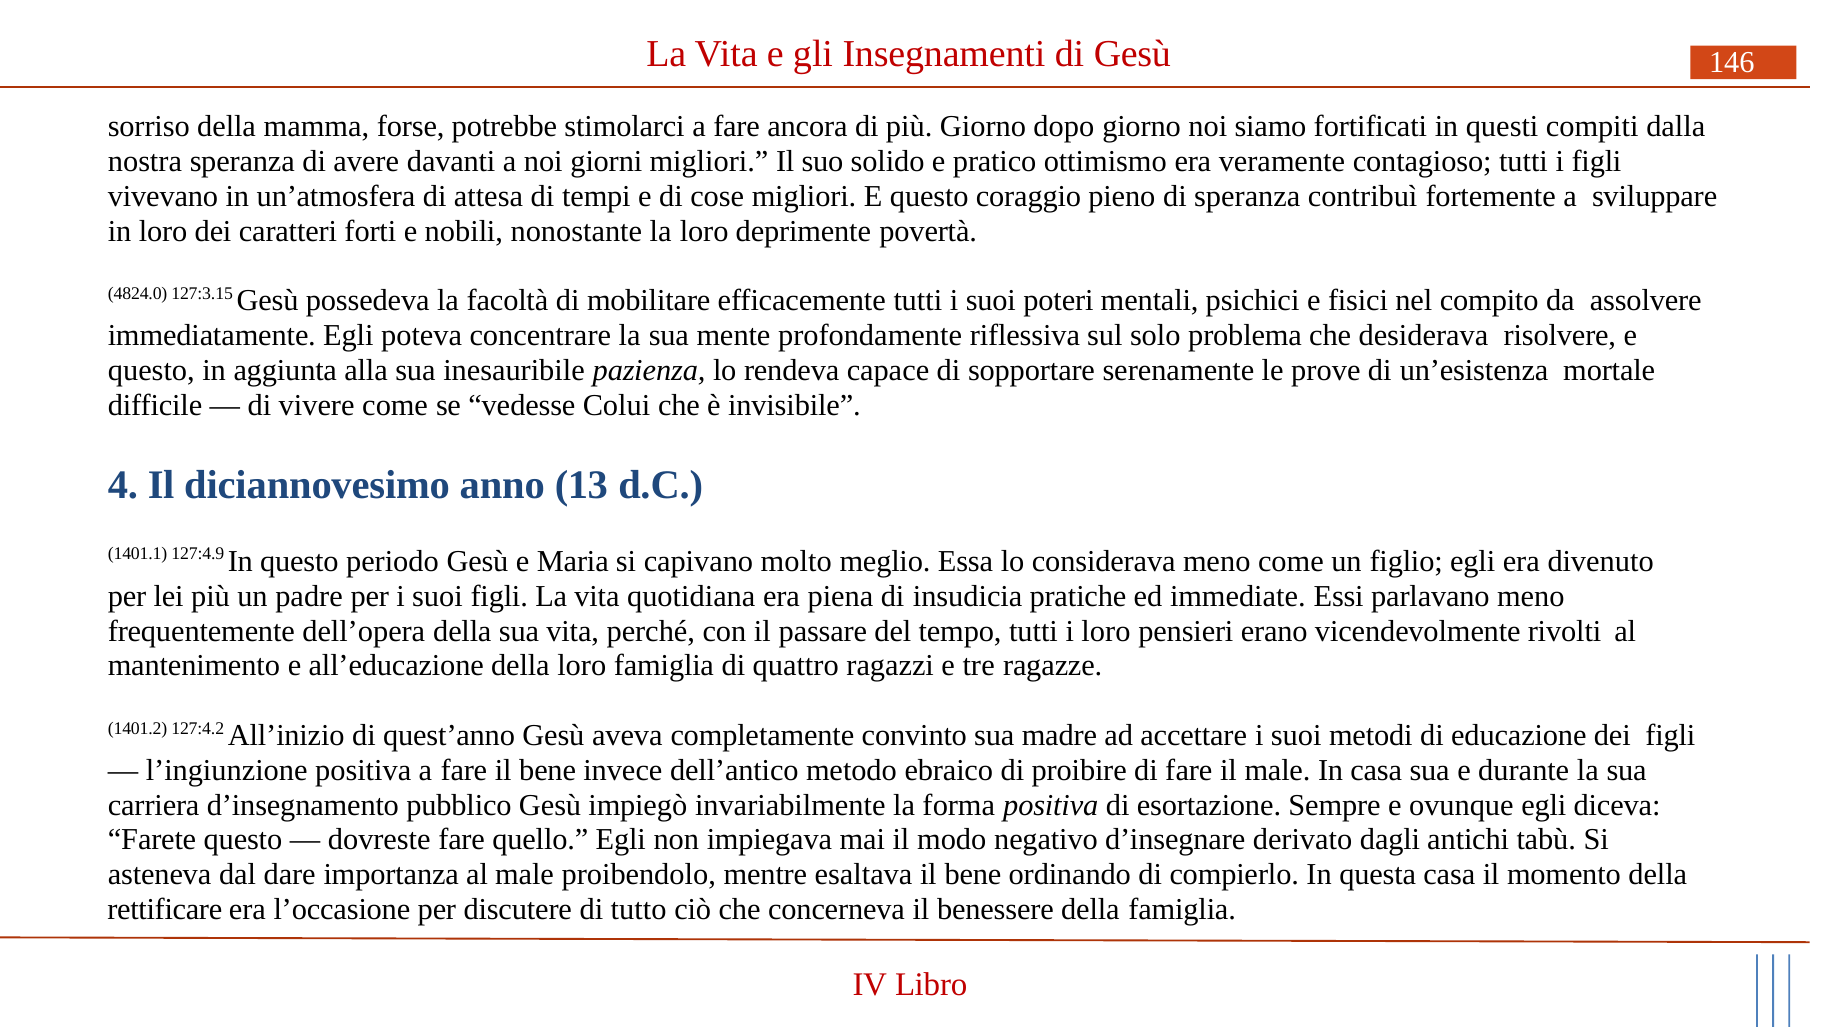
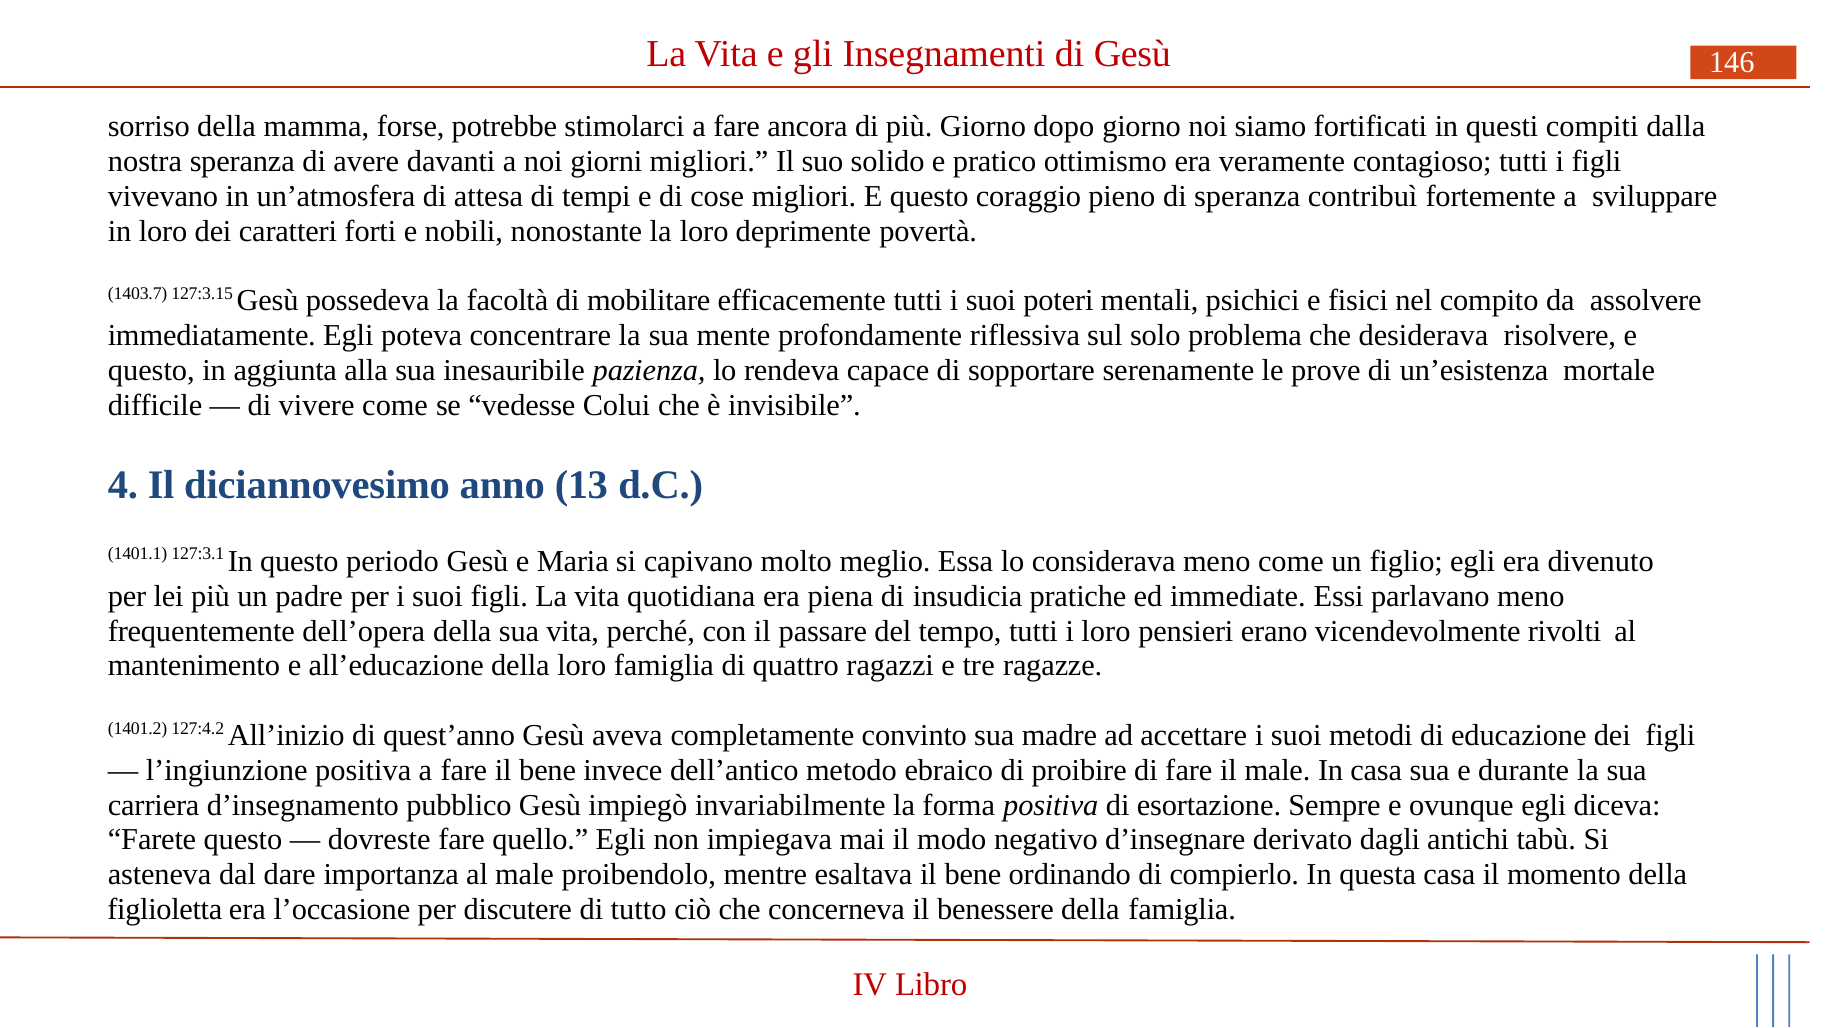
4824.0: 4824.0 -> 1403.7
127:4.9: 127:4.9 -> 127:3.1
rettificare: rettificare -> figlioletta
